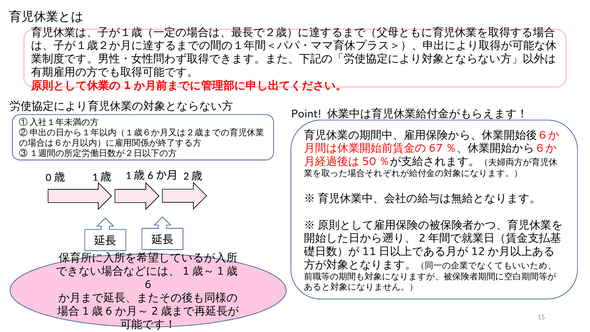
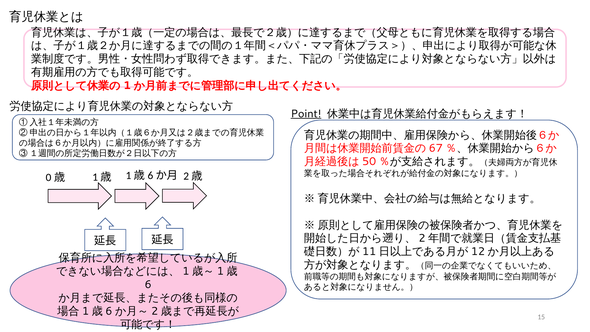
Point underline: none -> present
